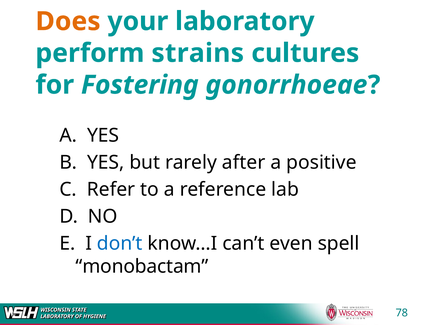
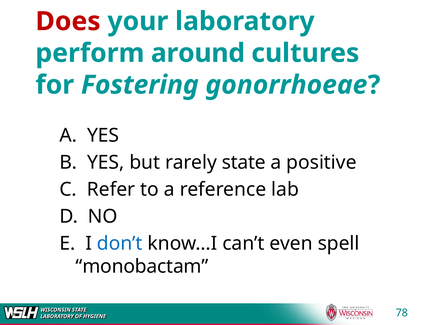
Does colour: orange -> red
strains: strains -> around
rarely after: after -> state
